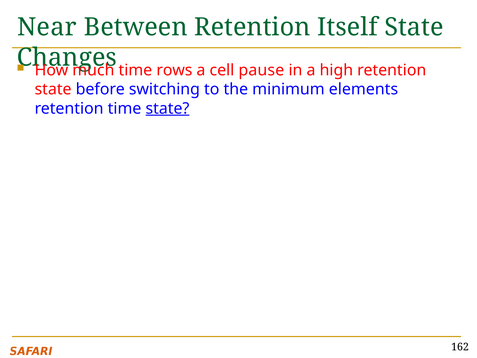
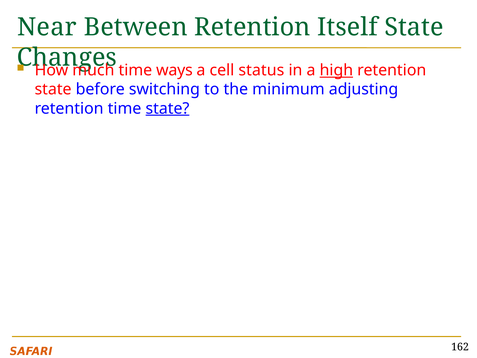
rows: rows -> ways
pause: pause -> status
high underline: none -> present
elements: elements -> adjusting
